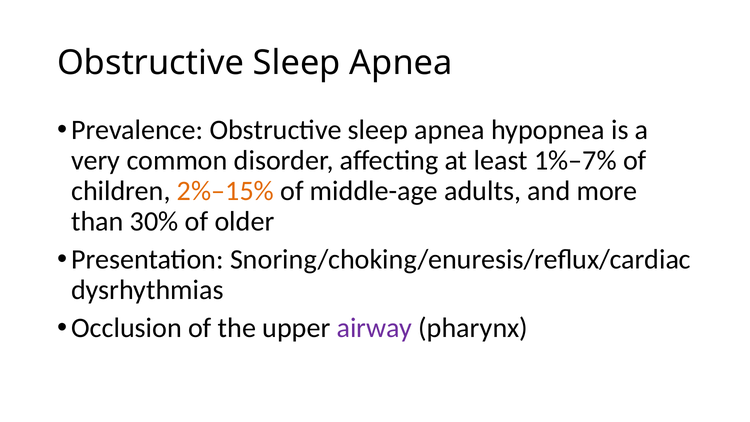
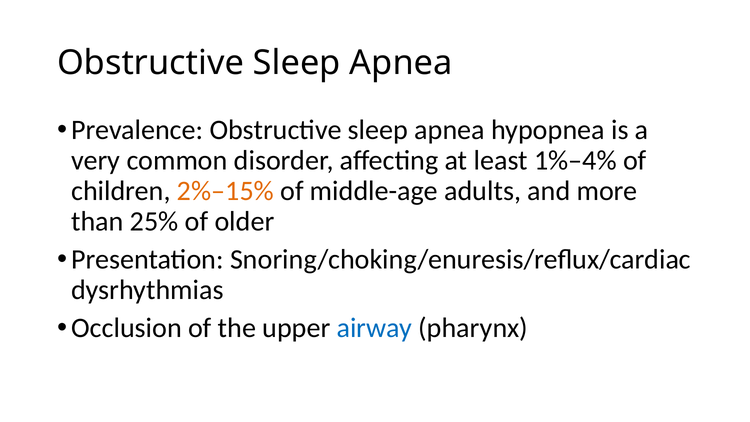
1%–7%: 1%–7% -> 1%–4%
30%: 30% -> 25%
airway colour: purple -> blue
